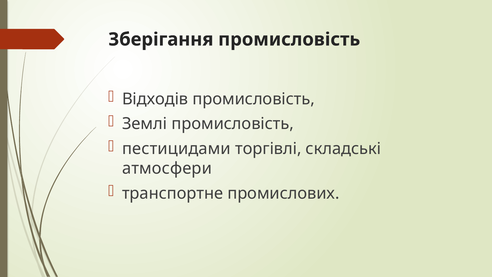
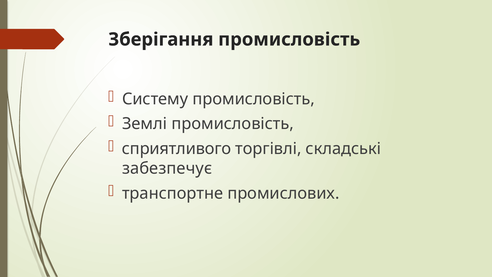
Відходів: Відходів -> Систему
пестицидами: пестицидами -> сприятливого
атмосфери: атмосфери -> забезпечує
